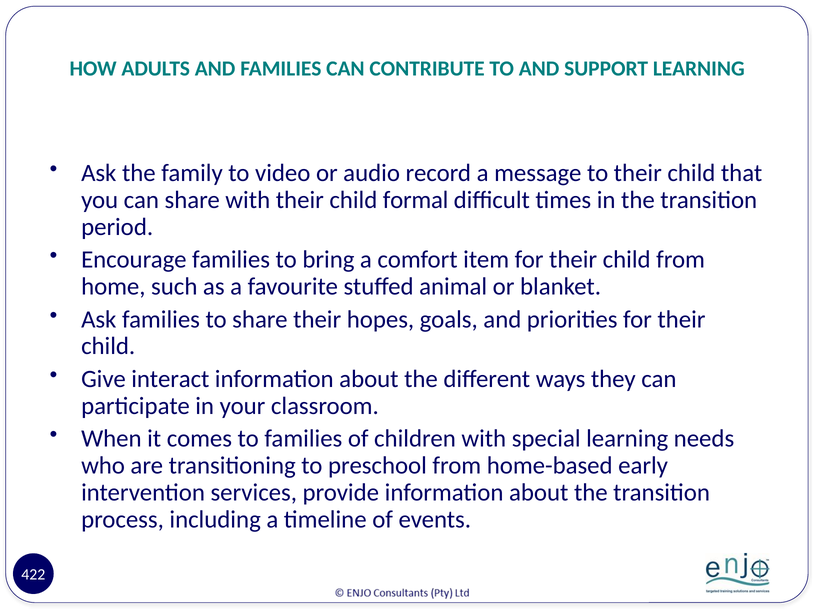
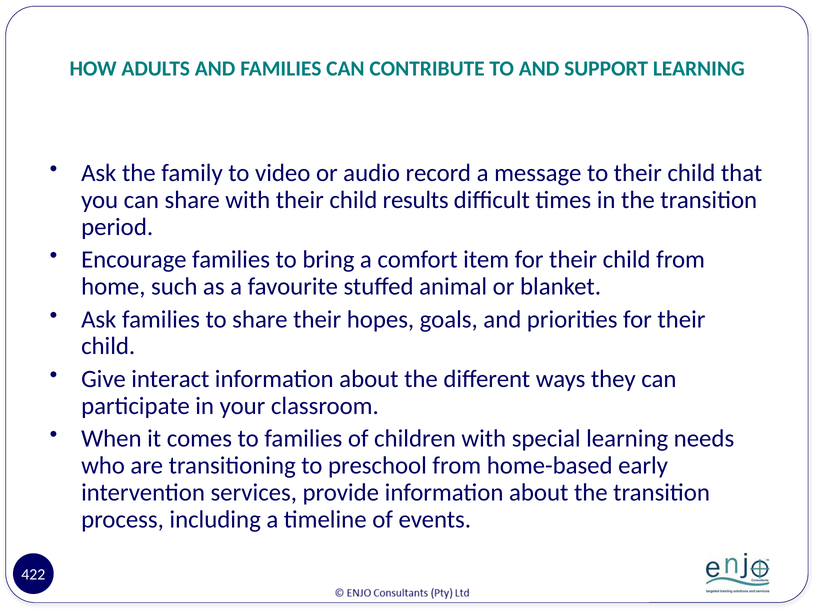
formal: formal -> results
